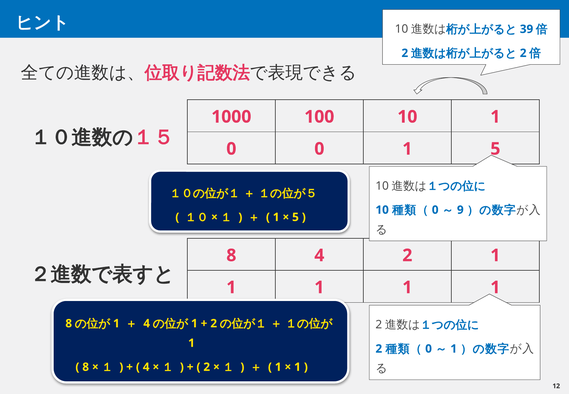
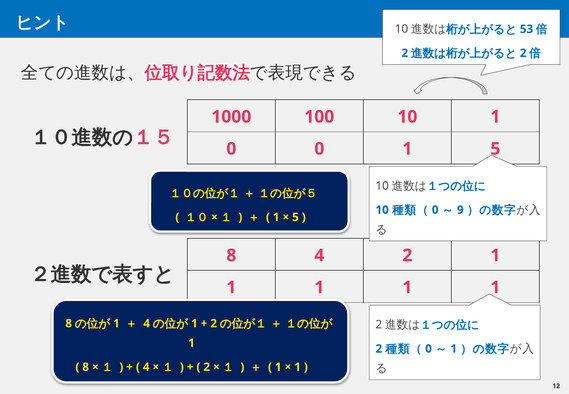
39: 39 -> 53
